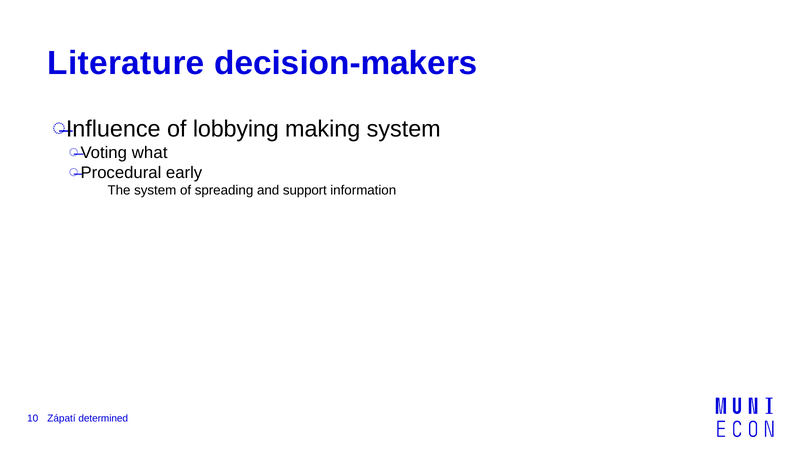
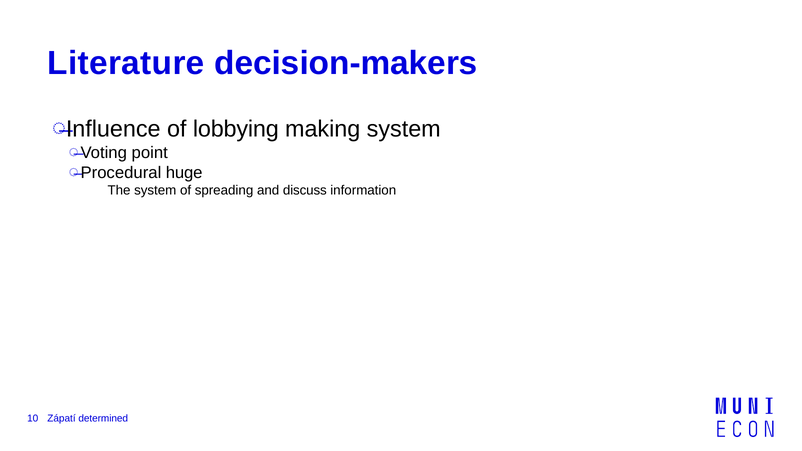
what: what -> point
early: early -> huge
support: support -> discuss
